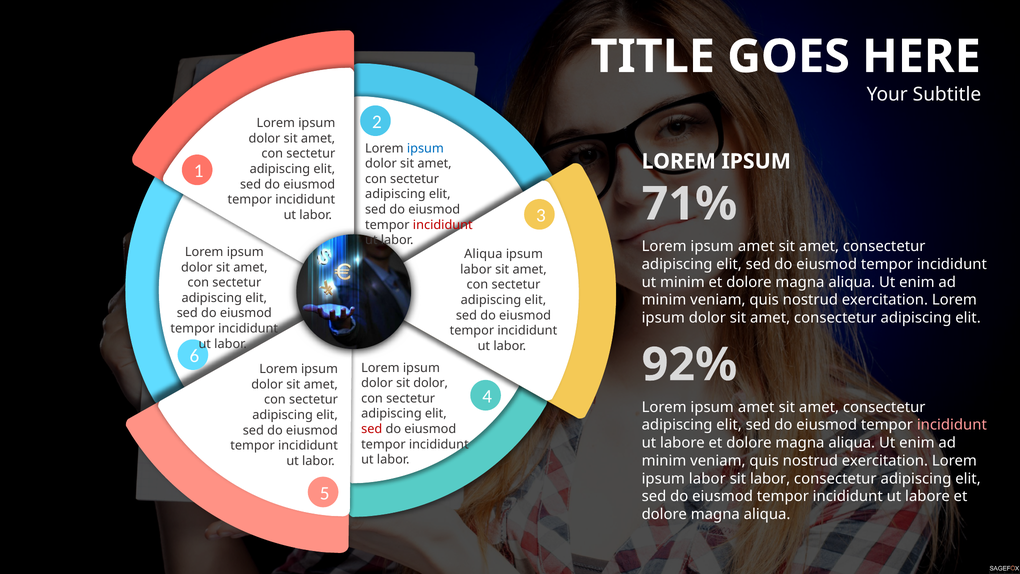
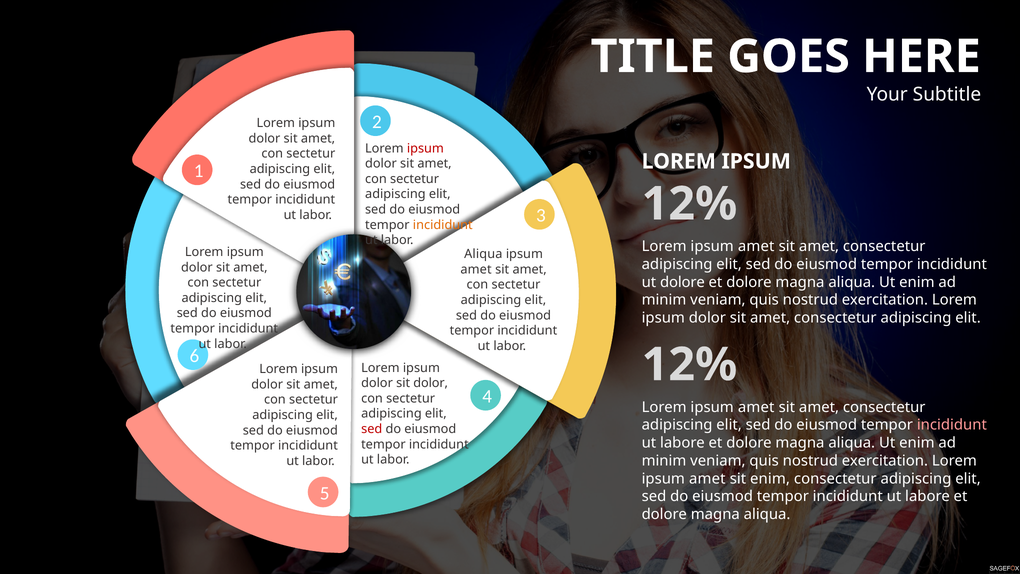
ipsum at (425, 148) colour: blue -> red
71% at (689, 204): 71% -> 12%
incididunt at (443, 225) colour: red -> orange
labor at (476, 269): labor -> amet
ut minim: minim -> dolore
92% at (689, 365): 92% -> 12%
labor at (707, 478): labor -> amet
sit labor: labor -> enim
